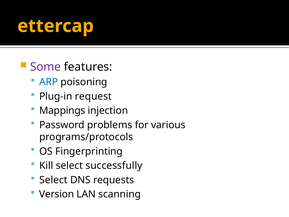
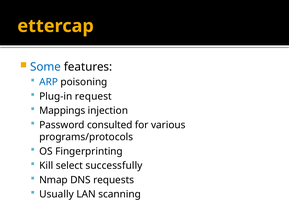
Some colour: purple -> blue
problems: problems -> consulted
Select at (53, 180): Select -> Nmap
Version: Version -> Usually
